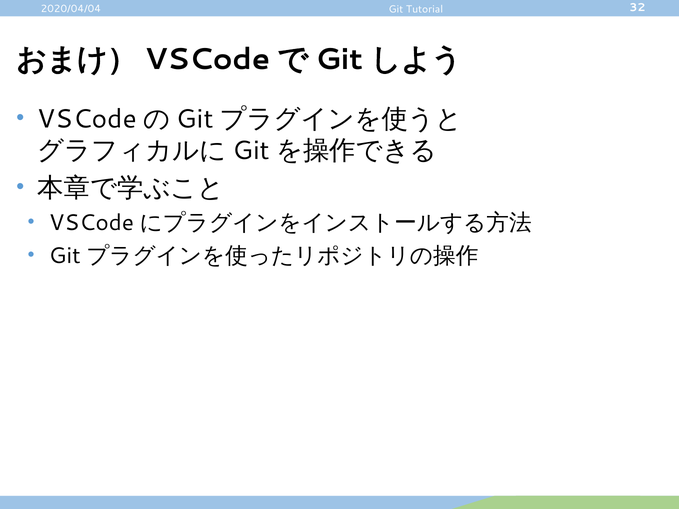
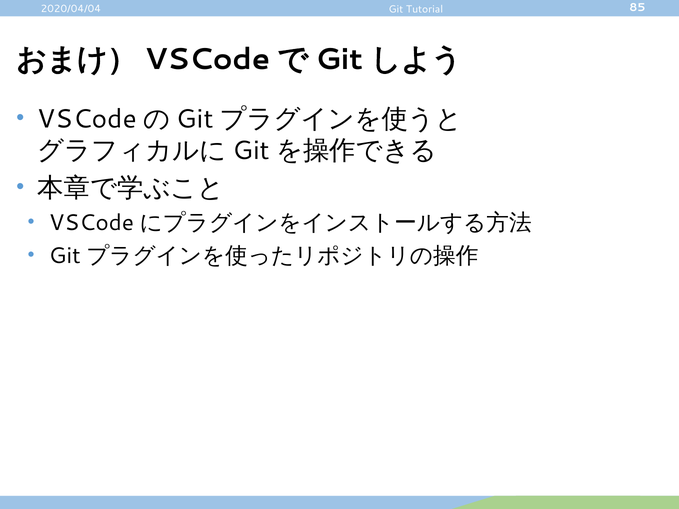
32: 32 -> 85
